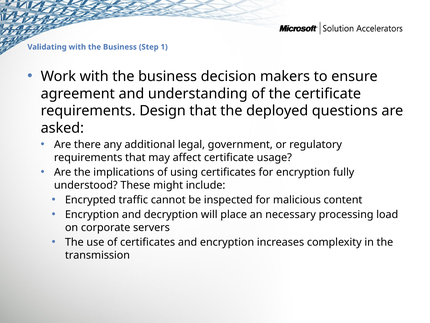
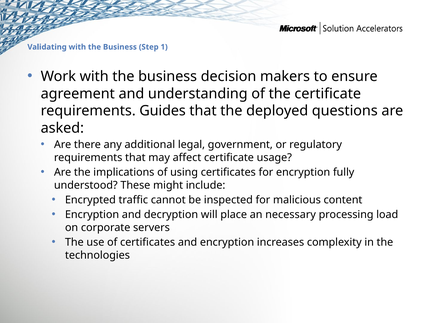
Design: Design -> Guides
transmission: transmission -> technologies
